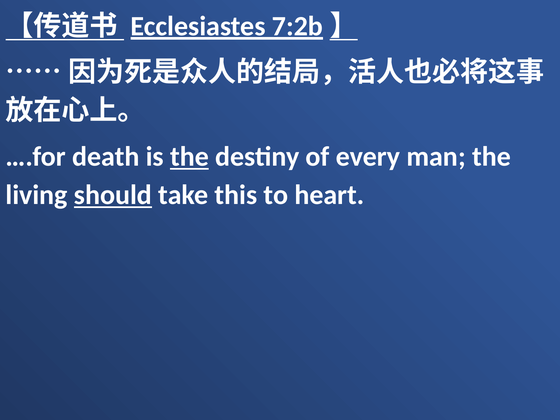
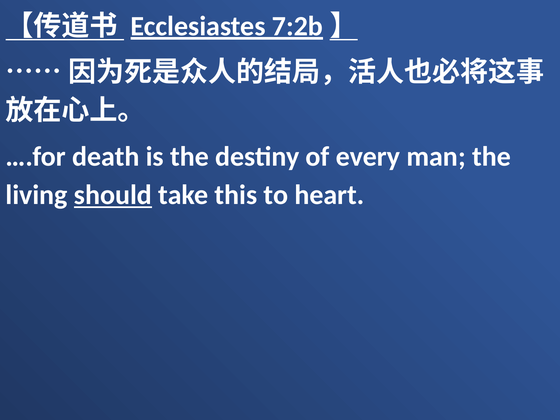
the at (189, 157) underline: present -> none
